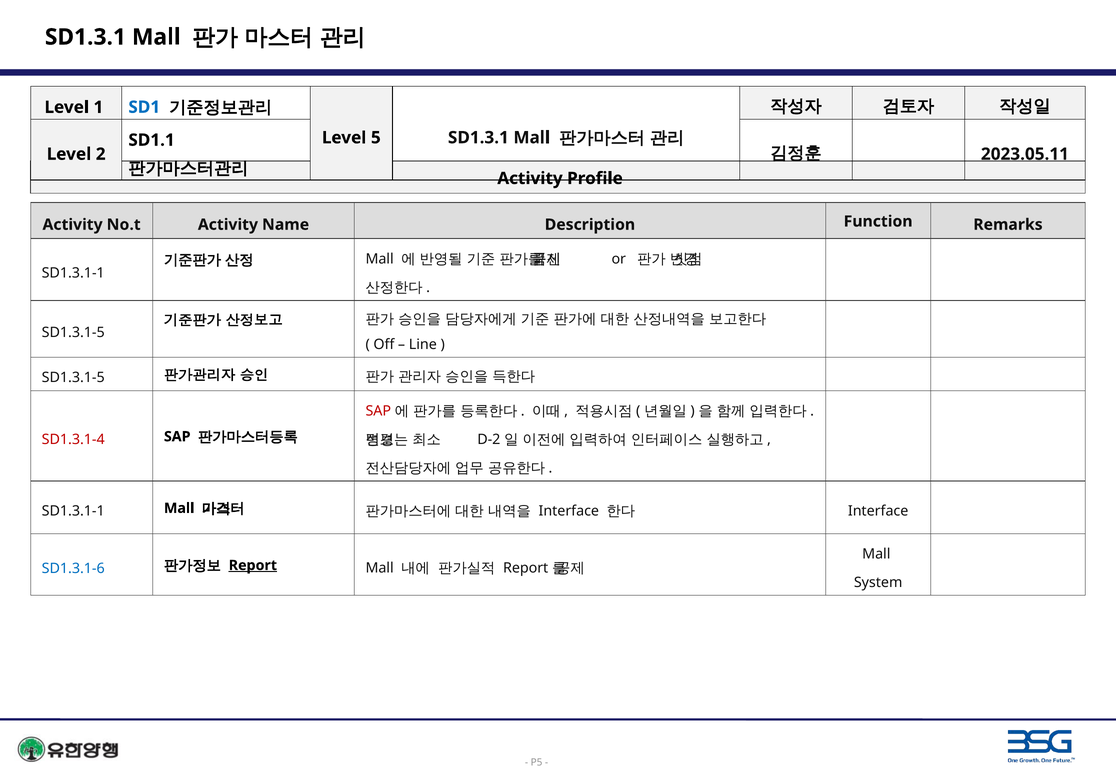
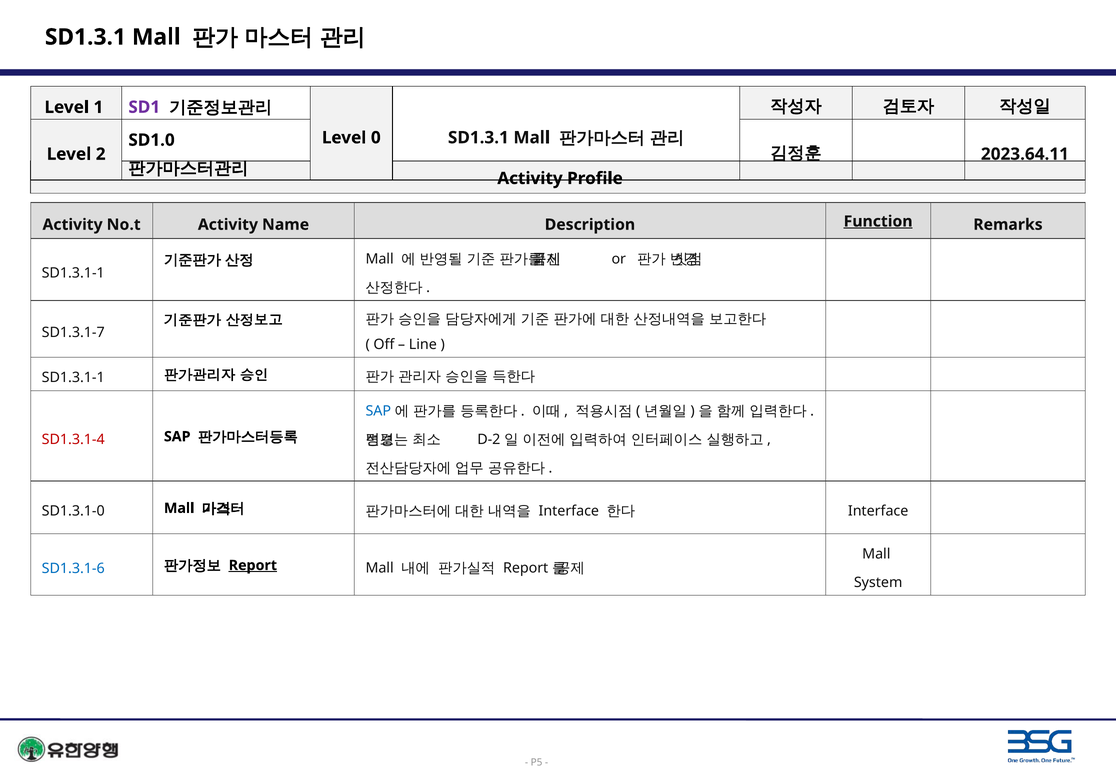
SD1 colour: blue -> purple
5: 5 -> 0
SD1.1: SD1.1 -> SD1.0
2023.05.11: 2023.05.11 -> 2023.64.11
Function underline: none -> present
SD1.3.1-5 at (73, 333): SD1.3.1-5 -> SD1.3.1-7
SD1.3.1-5 at (73, 378): SD1.3.1-5 -> SD1.3.1-1
SAP at (378, 411) colour: red -> blue
SD1.3.1-1 at (73, 511): SD1.3.1-1 -> SD1.3.1-0
